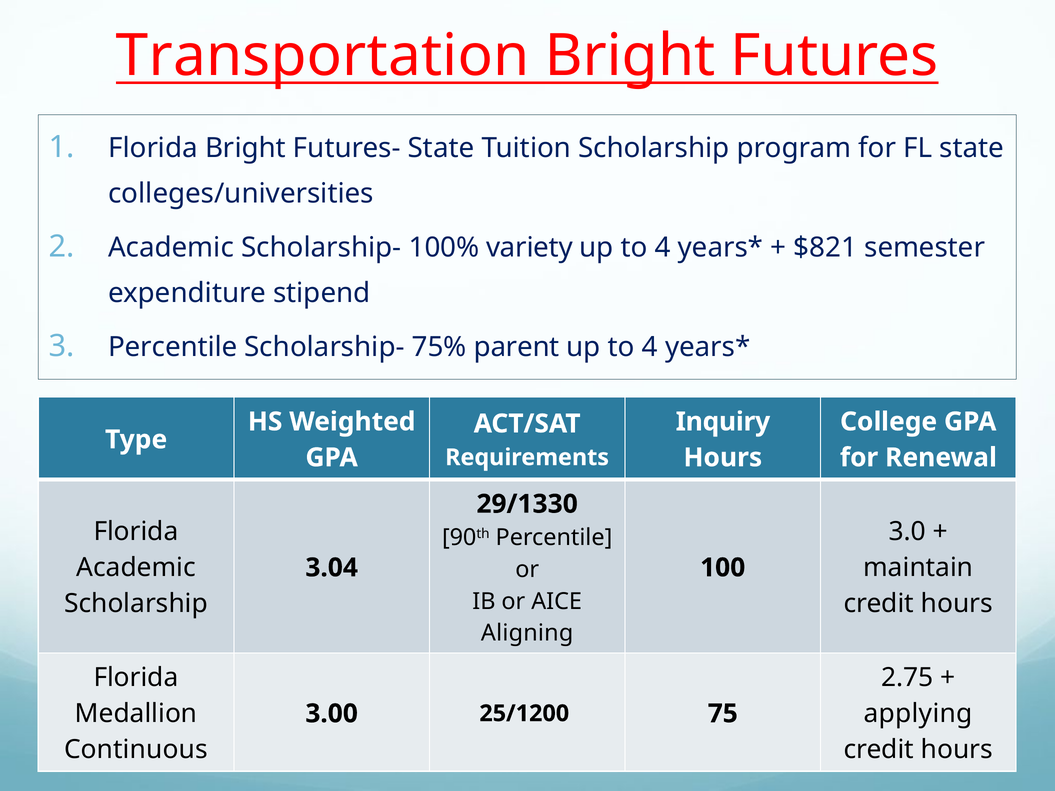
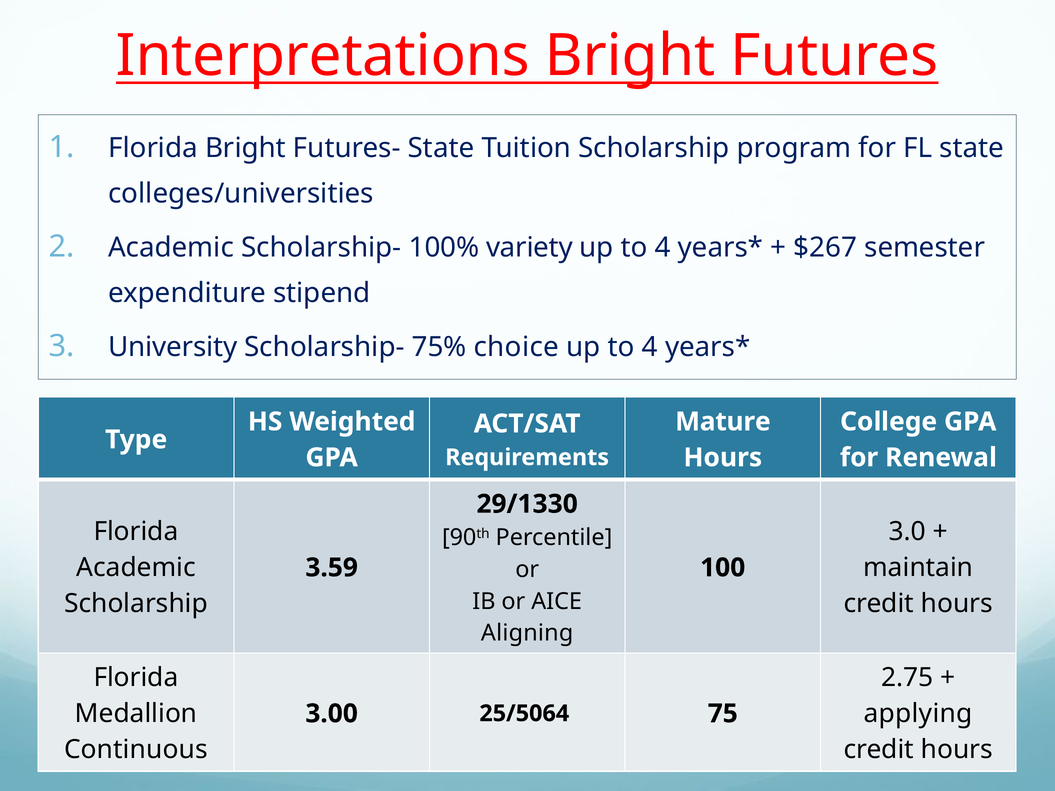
Transportation: Transportation -> Interpretations
$821: $821 -> $267
Percentile at (173, 347): Percentile -> University
parent: parent -> choice
Inquiry: Inquiry -> Mature
3.04: 3.04 -> 3.59
25/1200: 25/1200 -> 25/5064
